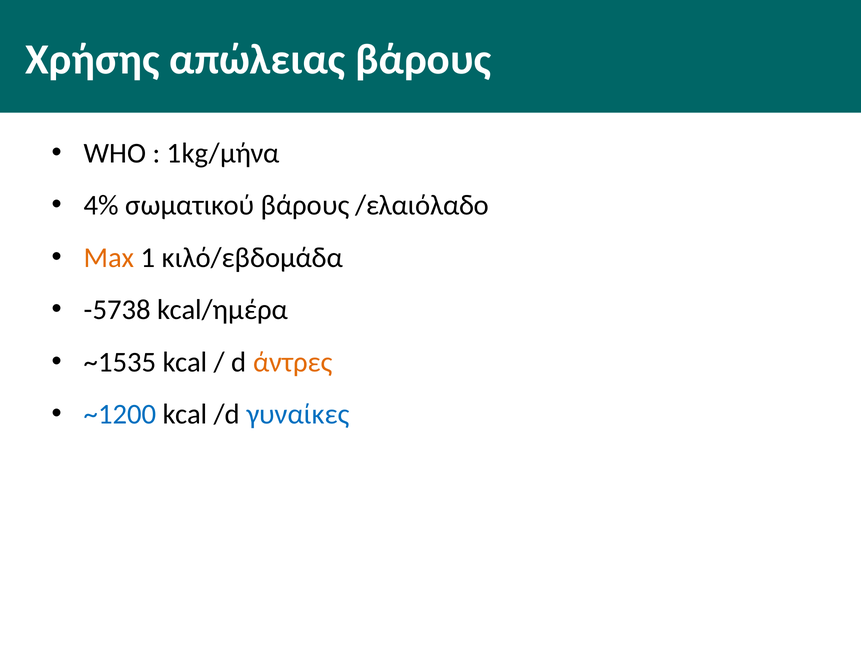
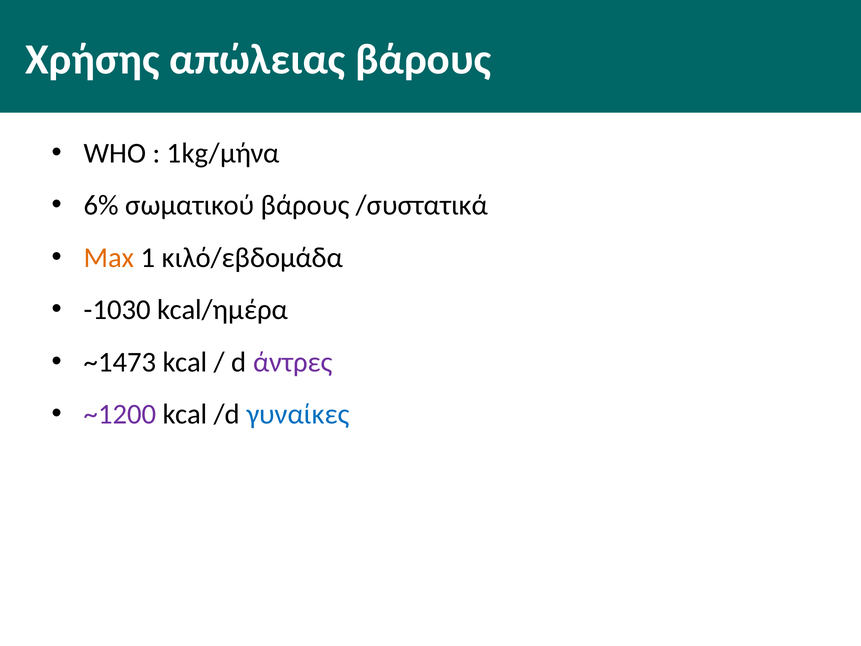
4%: 4% -> 6%
/ελαιόλαδο: /ελαιόλαδο -> /συστατικά
-5738: -5738 -> -1030
~1535: ~1535 -> ~1473
άντρες colour: orange -> purple
~1200 colour: blue -> purple
